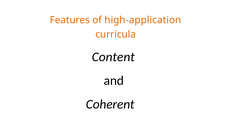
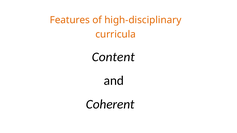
high-application: high-application -> high-disciplinary
